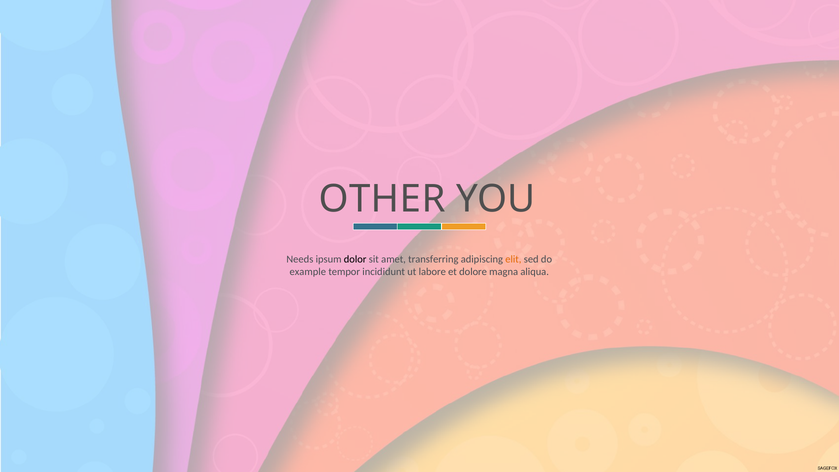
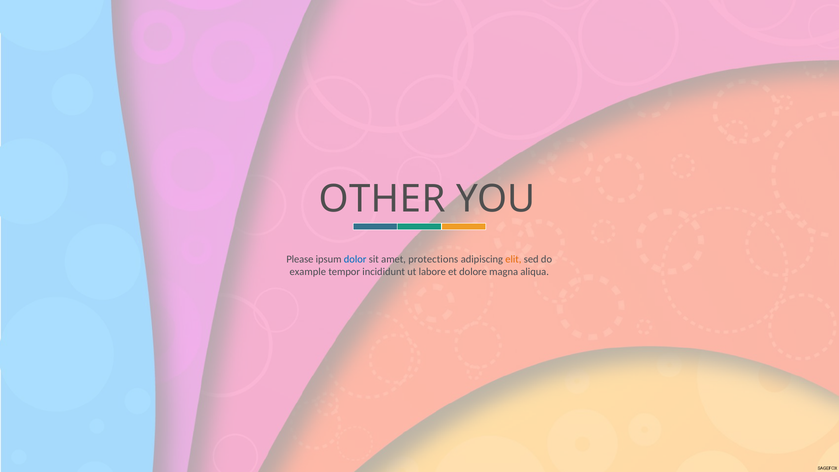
Needs: Needs -> Please
dolor colour: black -> blue
transferring: transferring -> protections
